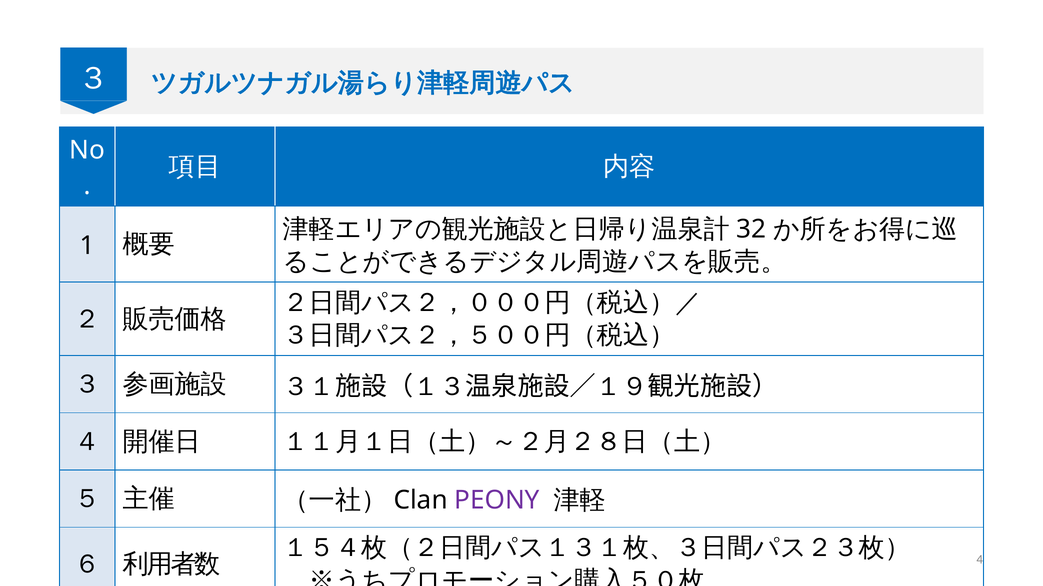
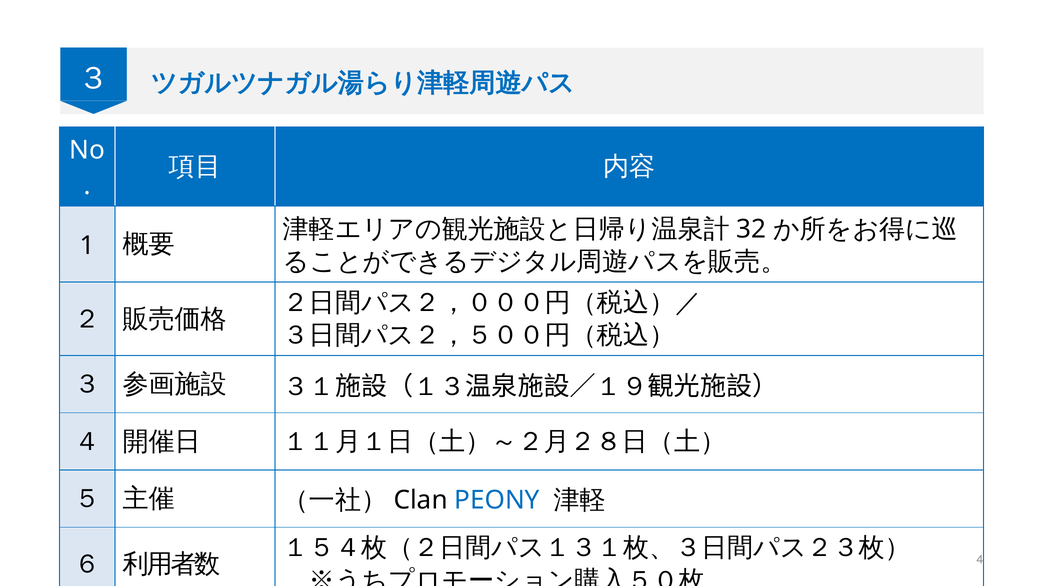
PEONY colour: purple -> blue
